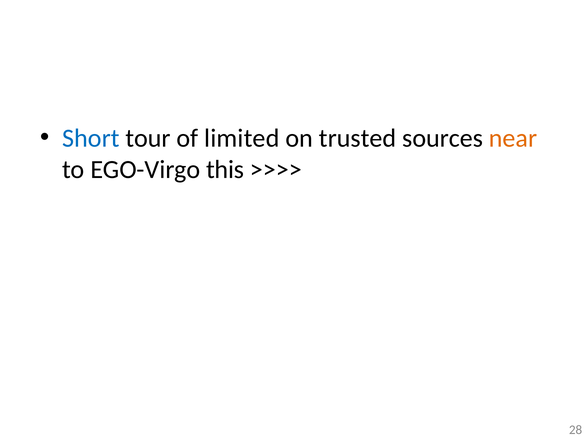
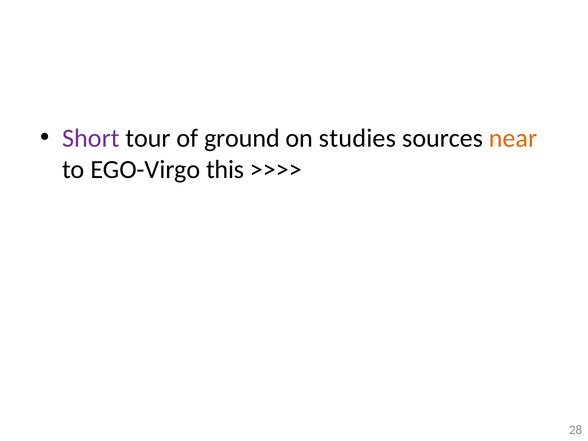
Short colour: blue -> purple
limited: limited -> ground
trusted: trusted -> studies
